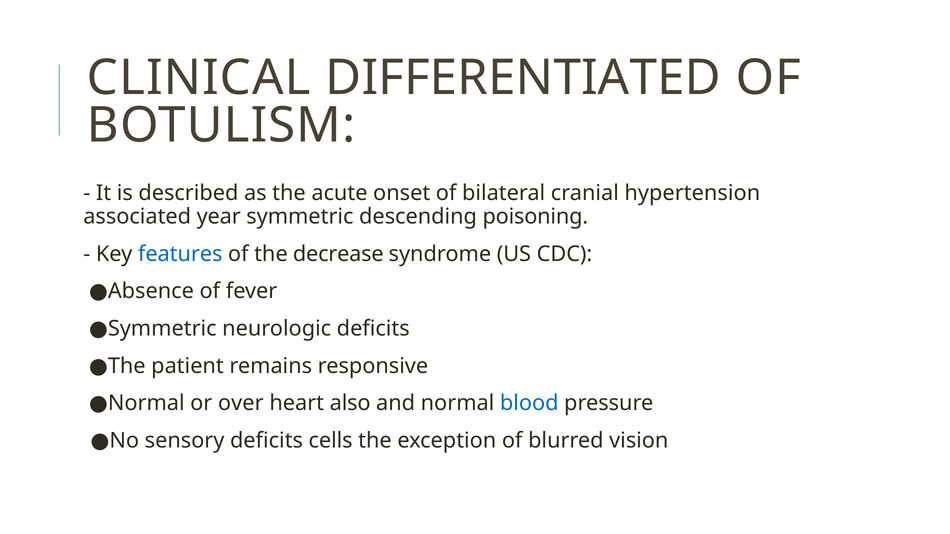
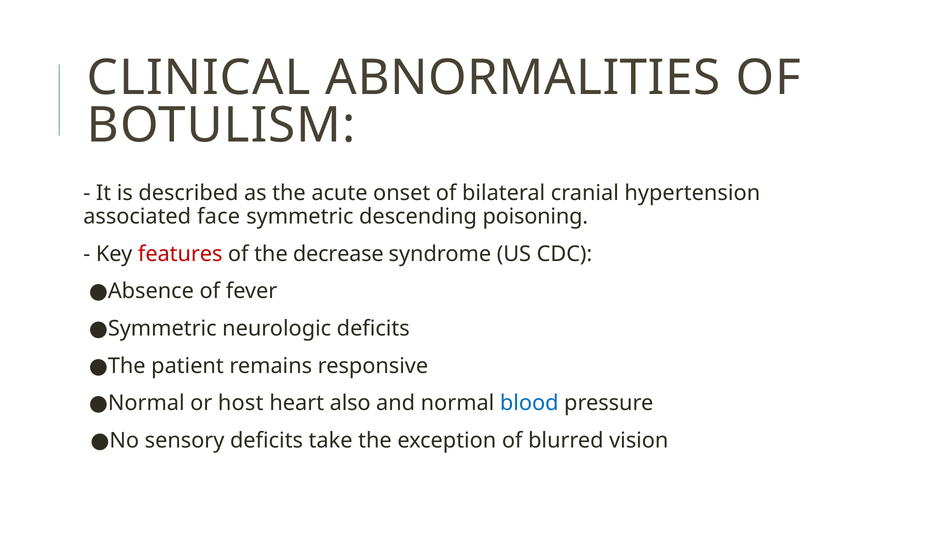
DIFFERENTIATED: DIFFERENTIATED -> ABNORMALITIES
year: year -> face
features colour: blue -> red
over: over -> host
cells: cells -> take
